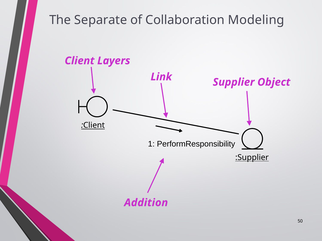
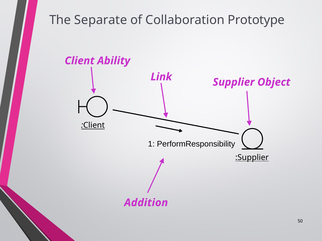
Modeling: Modeling -> Prototype
Layers: Layers -> Ability
